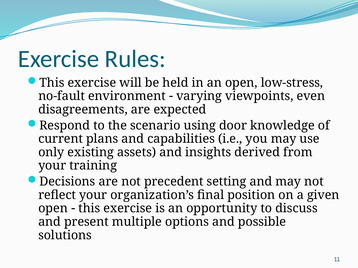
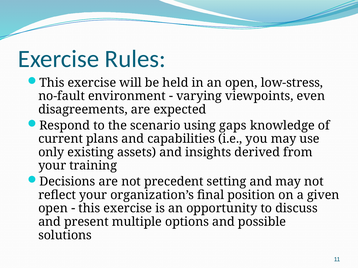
door: door -> gaps
